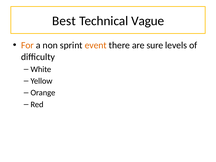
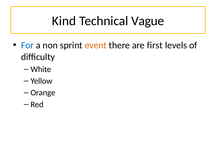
Best: Best -> Kind
For colour: orange -> blue
sure: sure -> first
